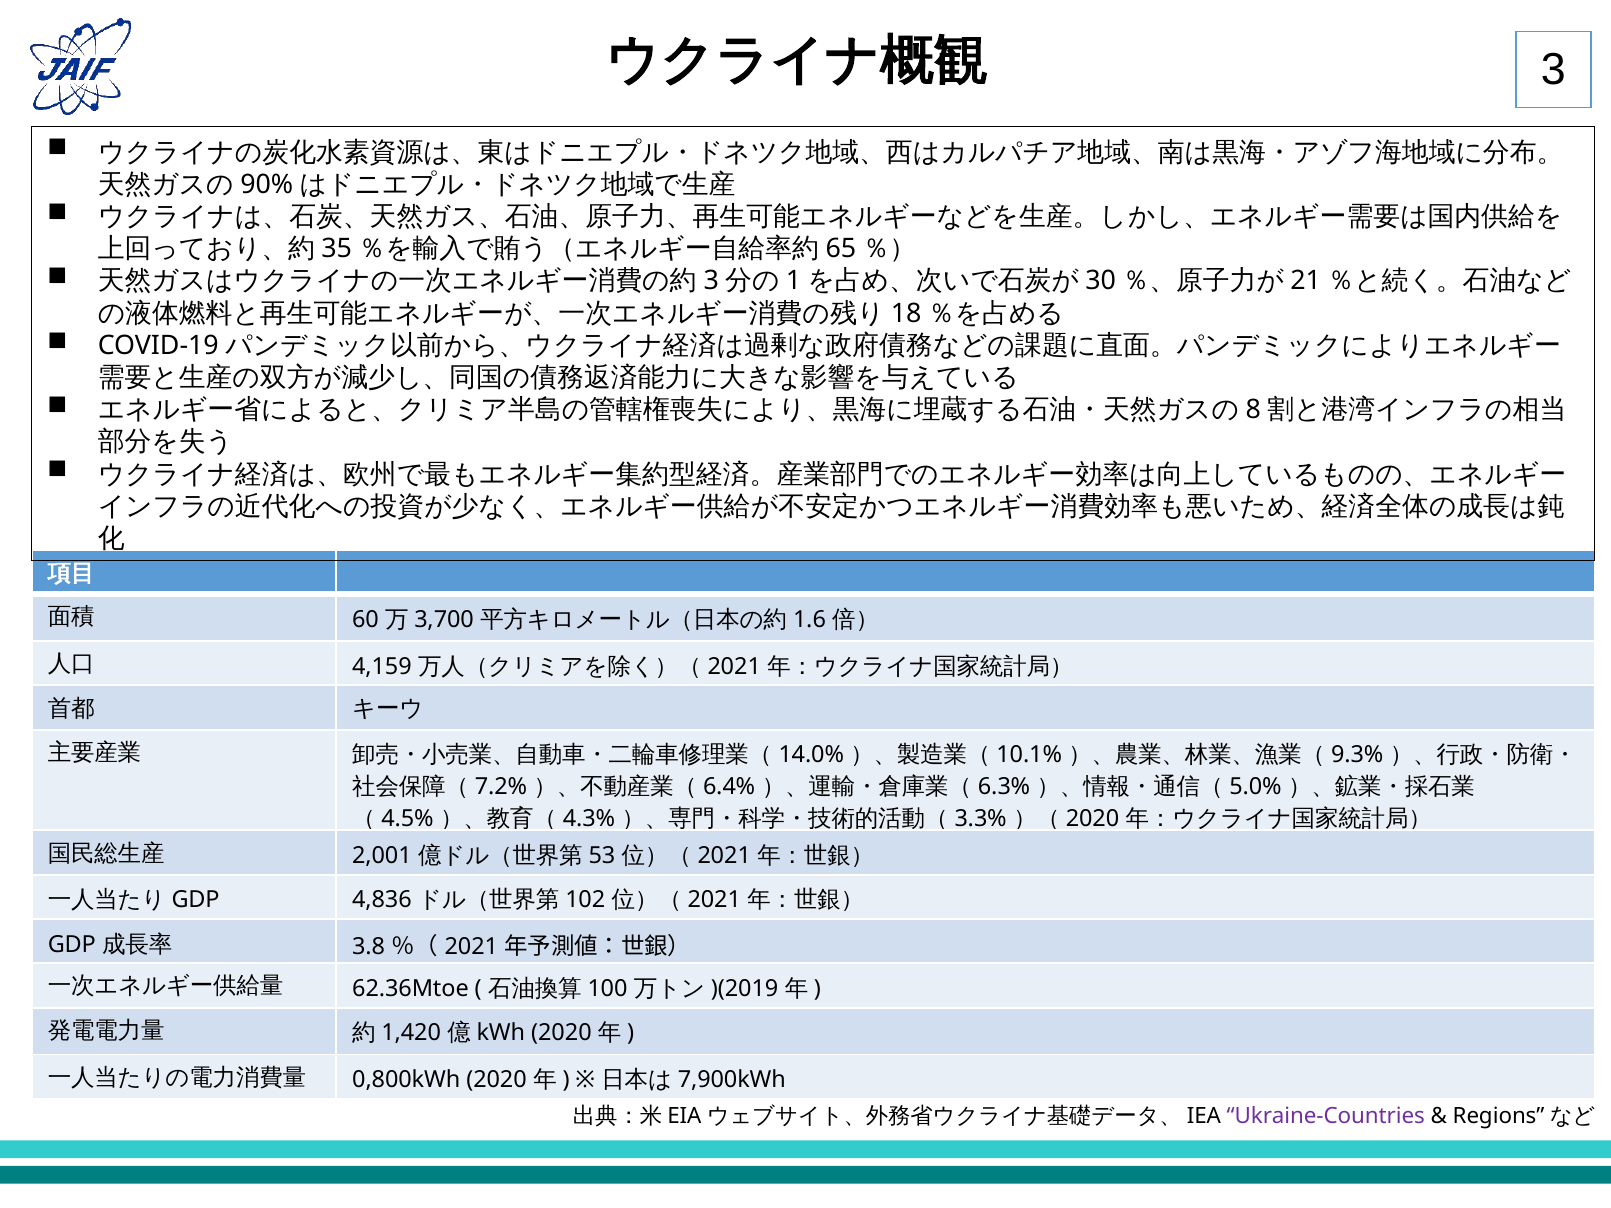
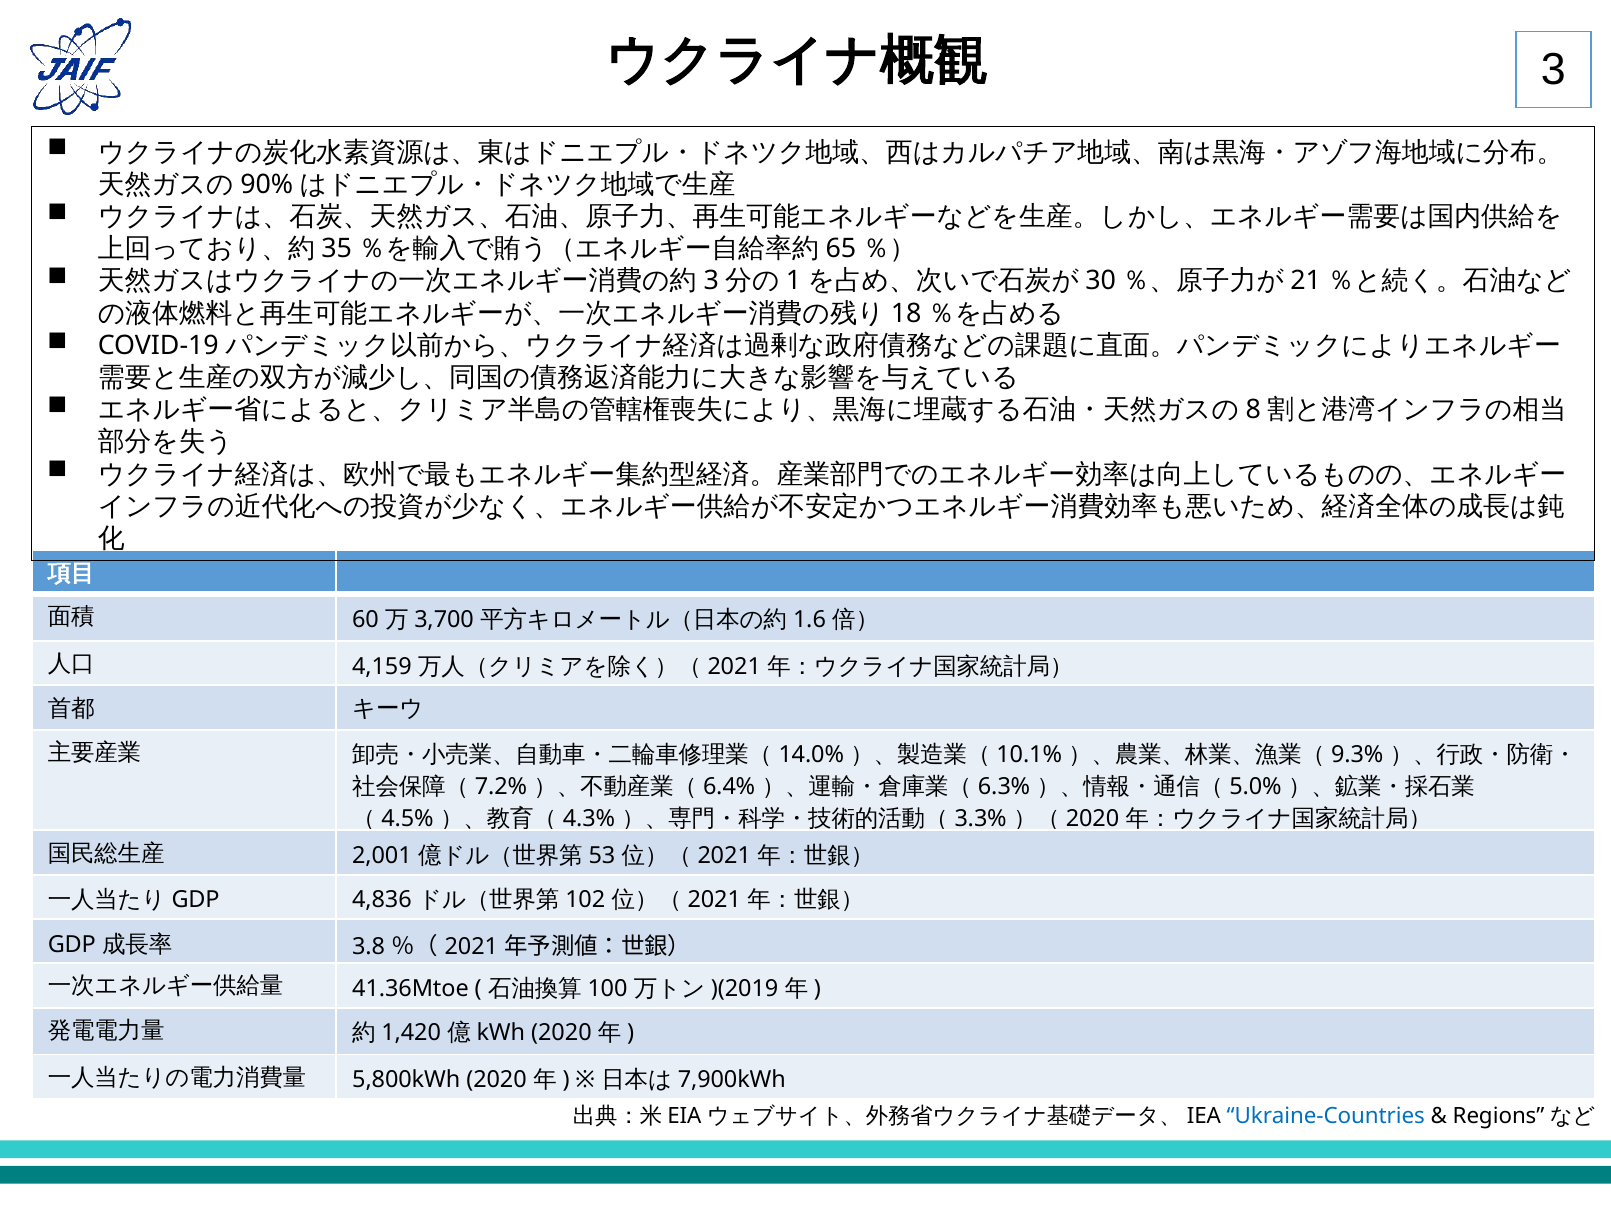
62.36Mtoe: 62.36Mtoe -> 41.36Mtoe
0,800kWh: 0,800kWh -> 5,800kWh
Ukraine-Countries colour: purple -> blue
